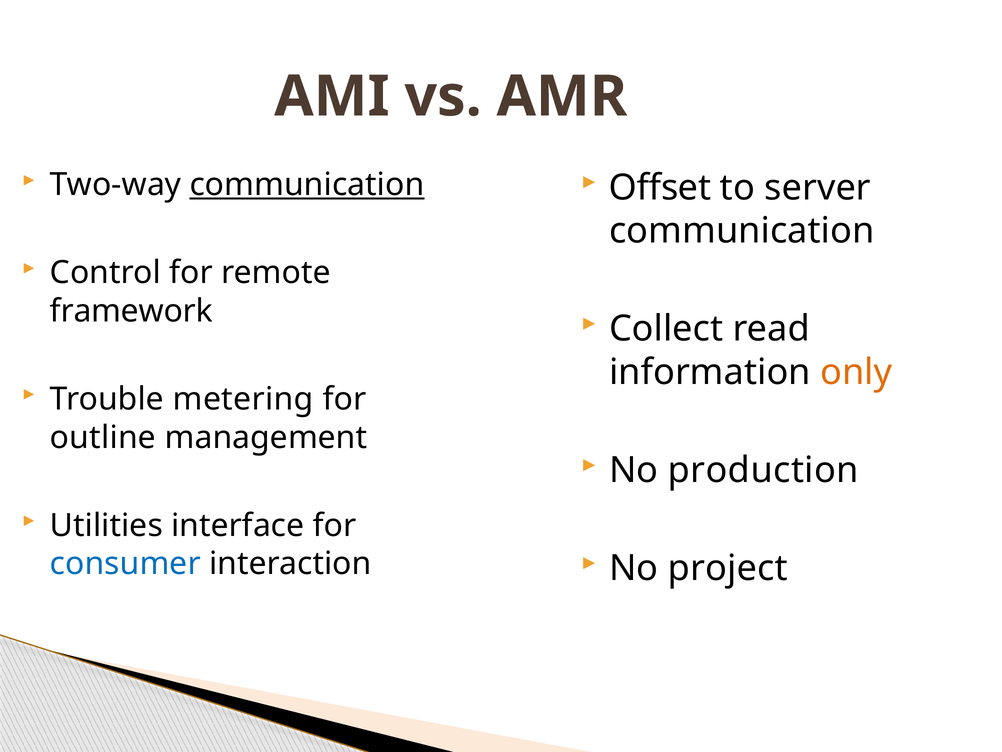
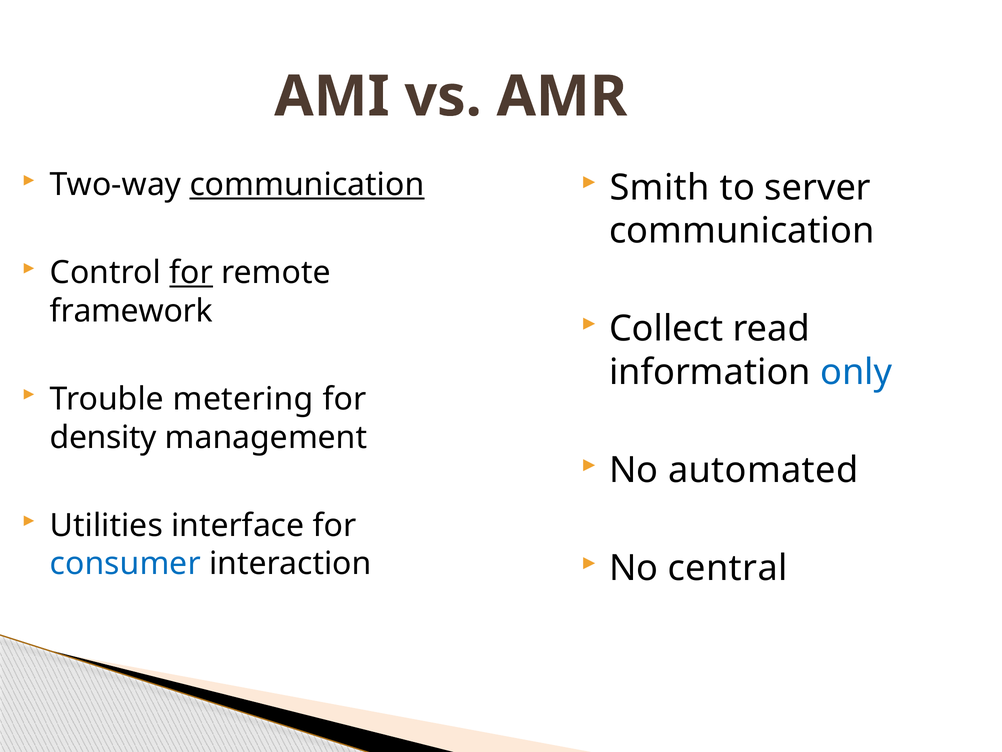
Offset: Offset -> Smith
for at (191, 273) underline: none -> present
only colour: orange -> blue
outline: outline -> density
production: production -> automated
project: project -> central
